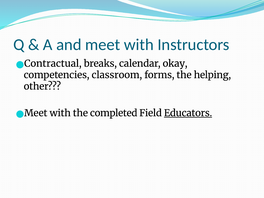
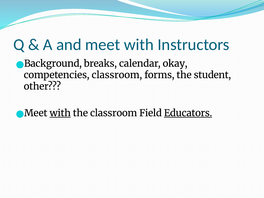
Contractual: Contractual -> Background
helping: helping -> student
with at (60, 113) underline: none -> present
the completed: completed -> classroom
